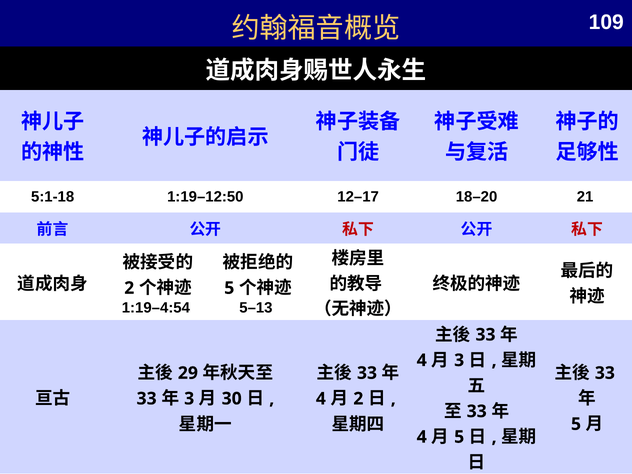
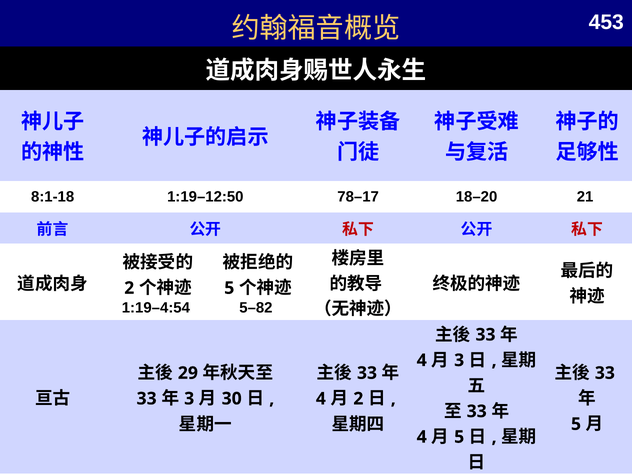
109: 109 -> 453
5:1-18: 5:1-18 -> 8:1-18
12–17: 12–17 -> 78–17
5–13: 5–13 -> 5–82
